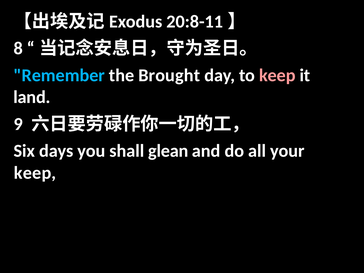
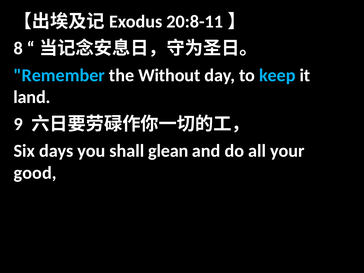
Brought: Brought -> Without
keep at (277, 75) colour: pink -> light blue
keep at (35, 173): keep -> good
